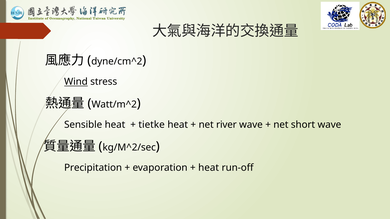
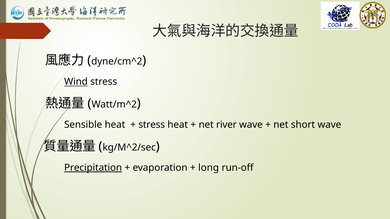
tietke at (152, 125): tietke -> stress
Precipitation underline: none -> present
heat at (209, 168): heat -> long
